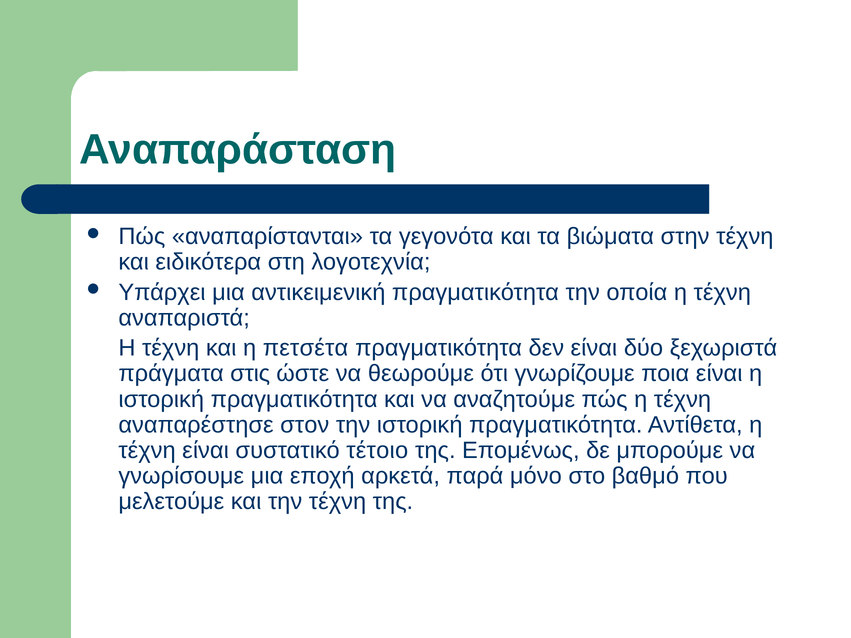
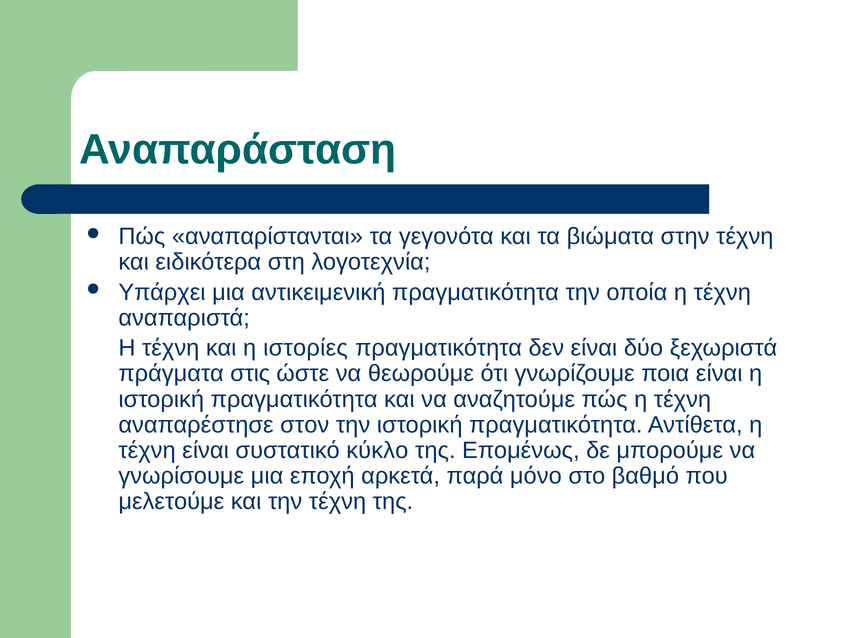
πετσέτα: πετσέτα -> ιστορίες
τέτοιο: τέτοιο -> κύκλο
